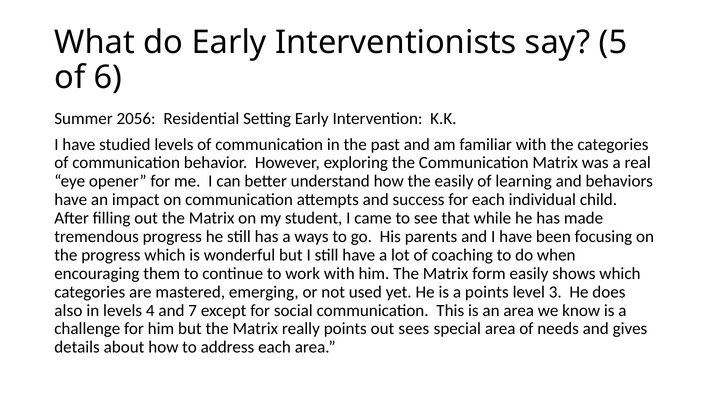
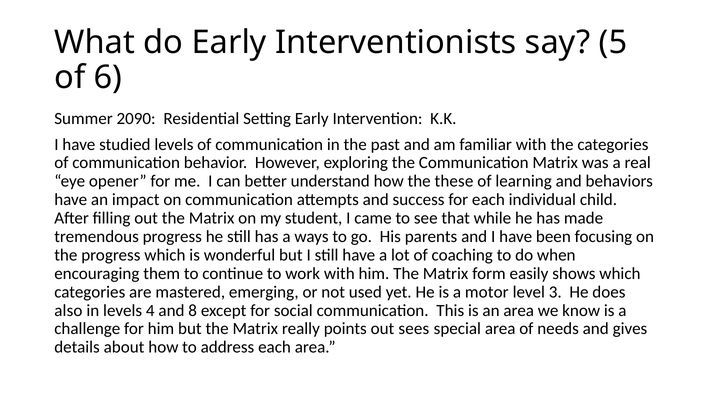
2056: 2056 -> 2090
the easily: easily -> these
a points: points -> motor
7: 7 -> 8
